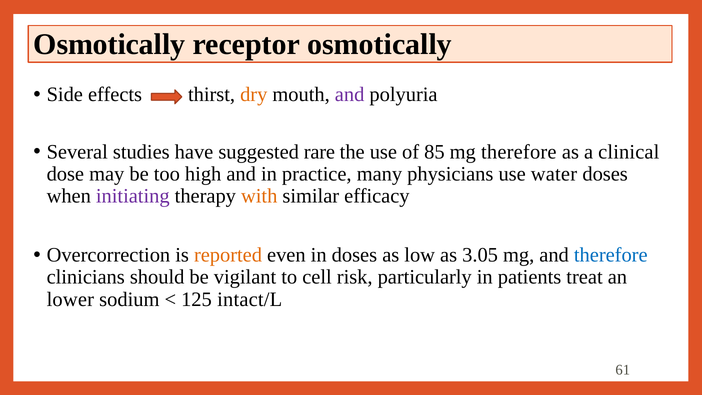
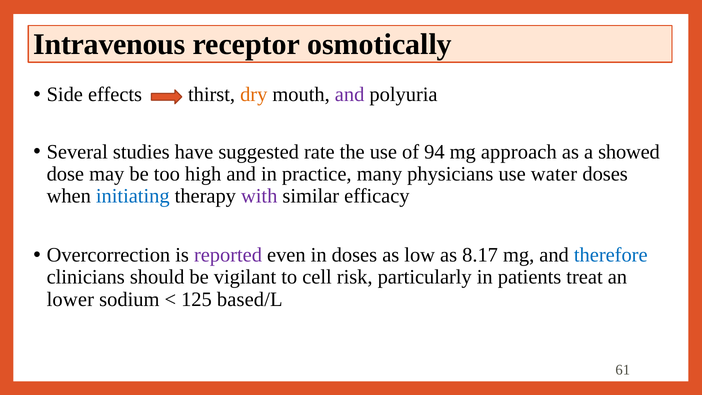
Osmotically at (109, 44): Osmotically -> Intravenous
rare: rare -> rate
85: 85 -> 94
mg therefore: therefore -> approach
clinical: clinical -> showed
initiating colour: purple -> blue
with colour: orange -> purple
reported colour: orange -> purple
3.05: 3.05 -> 8.17
intact/L: intact/L -> based/L
